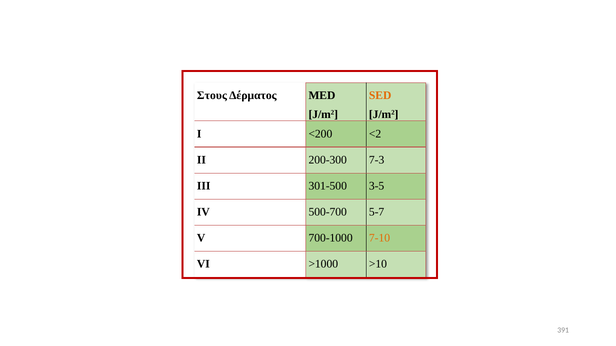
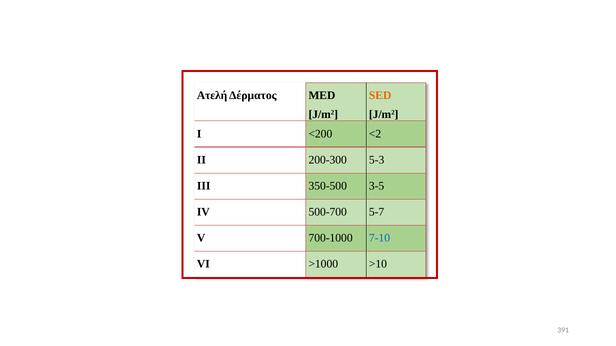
Στους: Στους -> Ατελή
7-3: 7-3 -> 5-3
301-500: 301-500 -> 350-500
7-10 colour: orange -> blue
